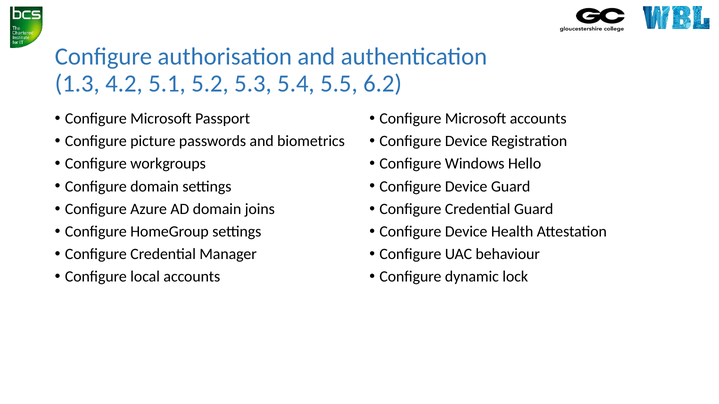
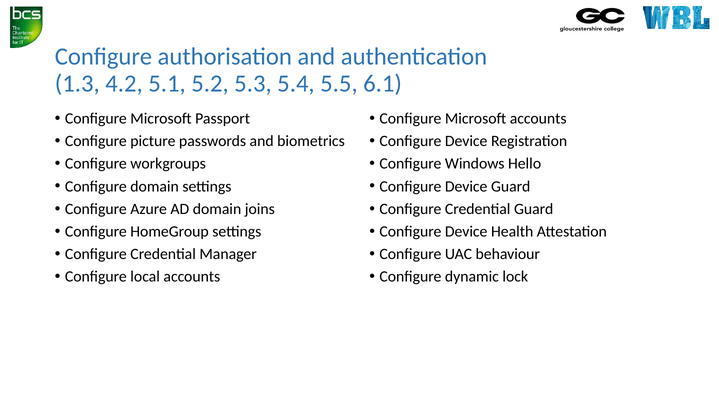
6.2: 6.2 -> 6.1
